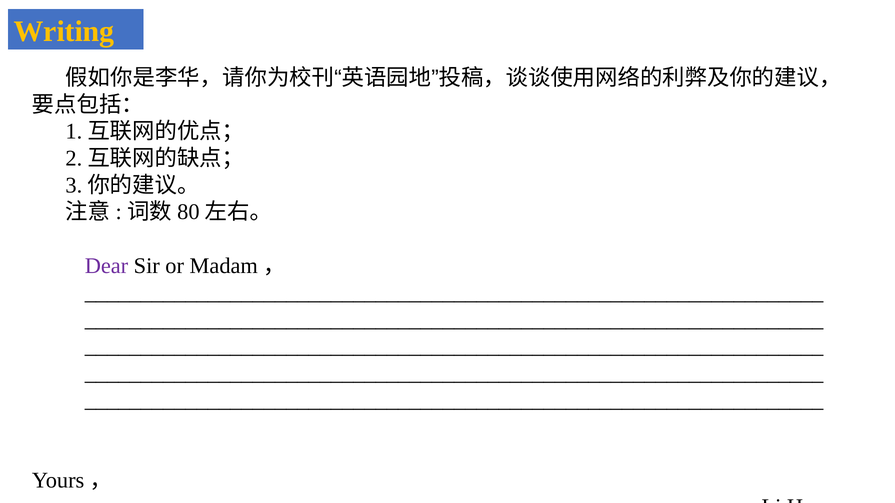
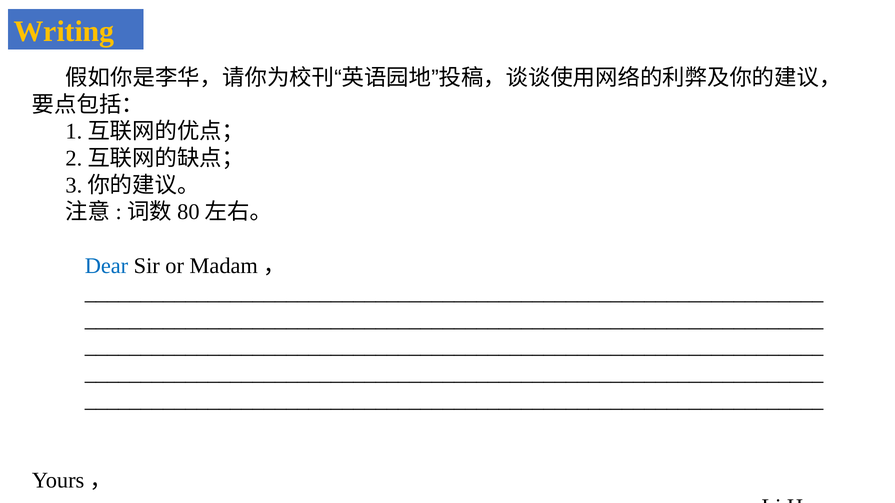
Dear colour: purple -> blue
